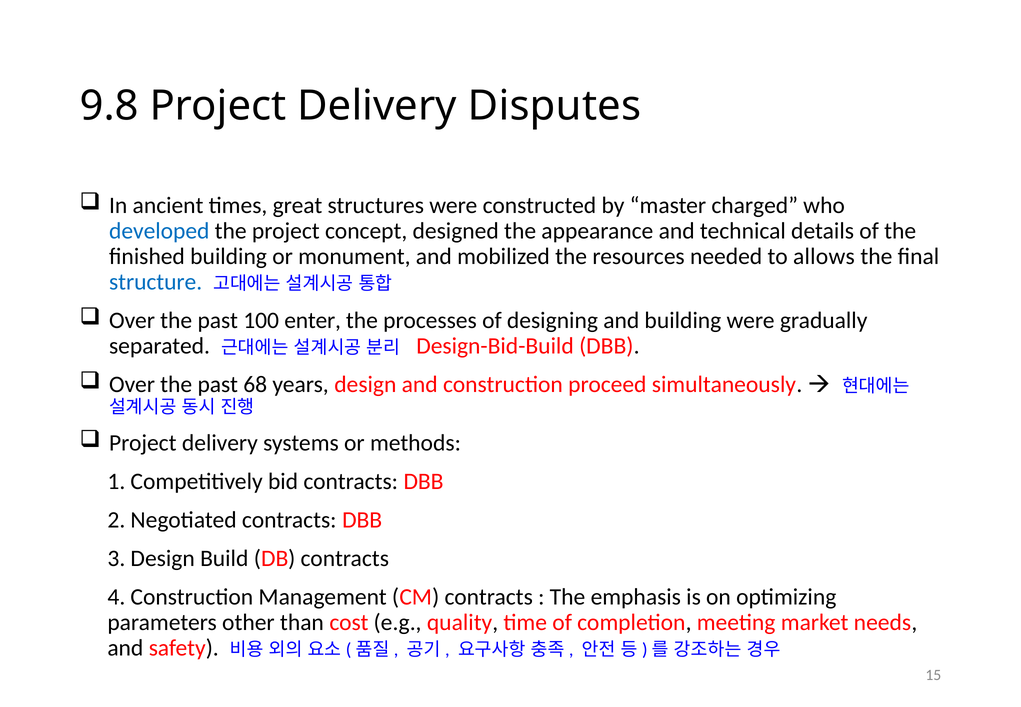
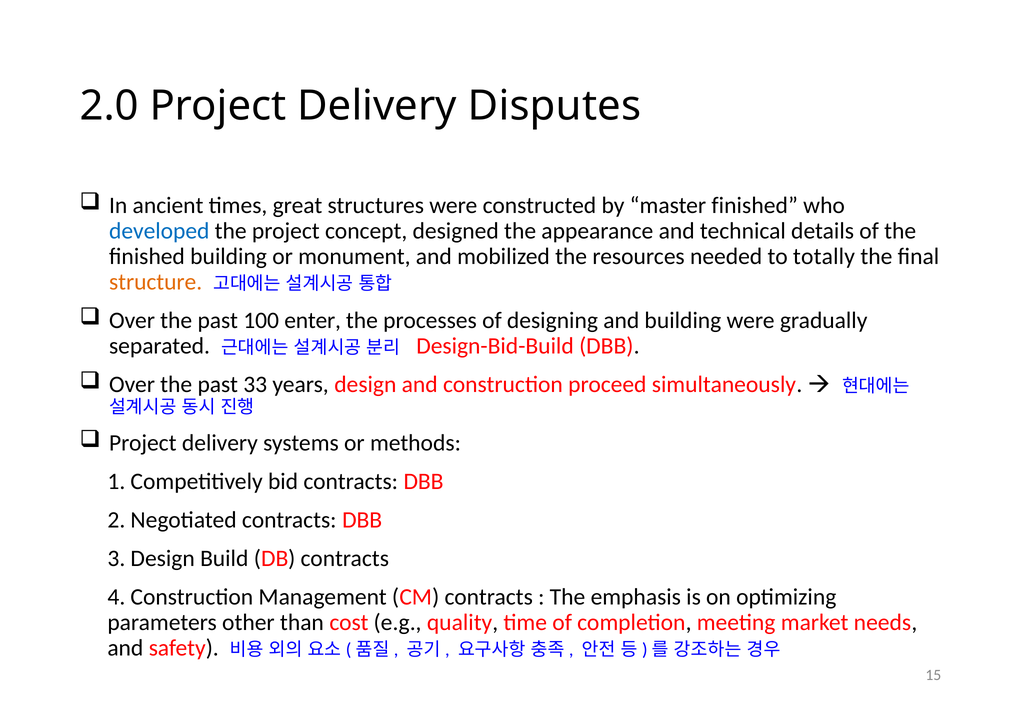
9.8: 9.8 -> 2.0
master charged: charged -> finished
allows: allows -> totally
structure colour: blue -> orange
68: 68 -> 33
